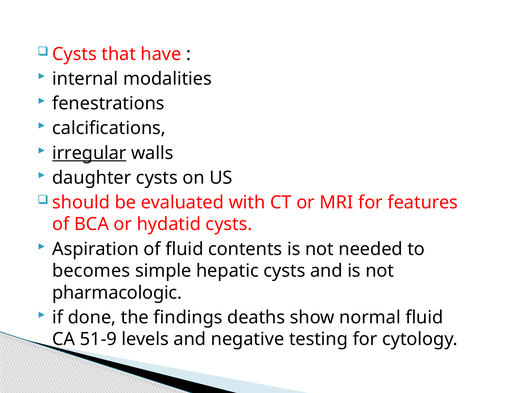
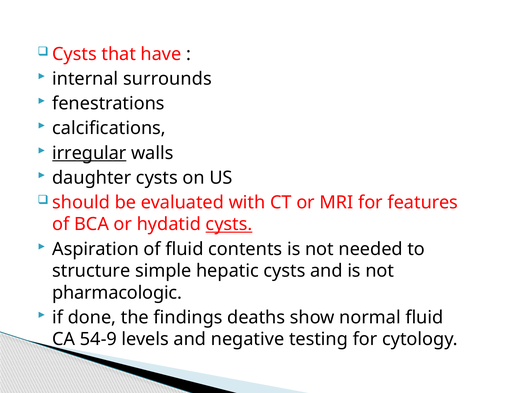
modalities: modalities -> surrounds
cysts at (229, 224) underline: none -> present
becomes: becomes -> structure
51-9: 51-9 -> 54-9
